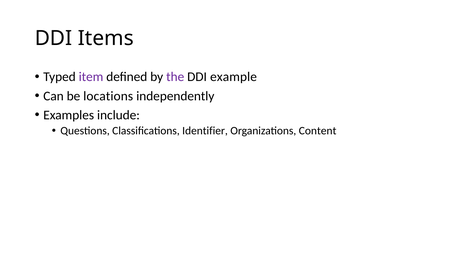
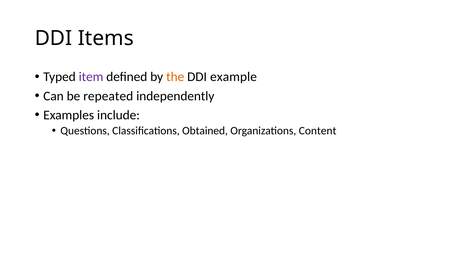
the colour: purple -> orange
locations: locations -> repeated
Identifier: Identifier -> Obtained
